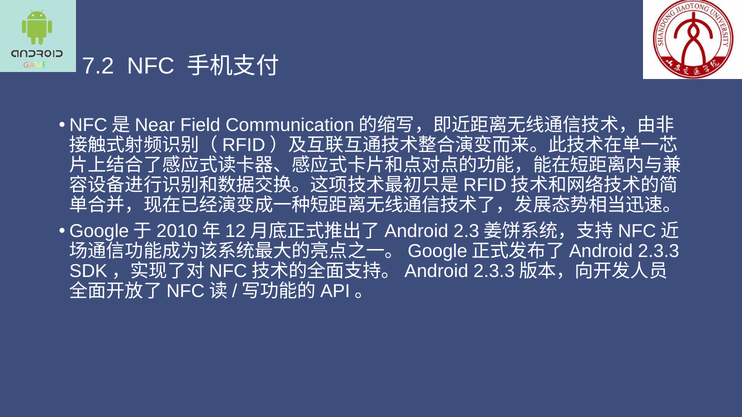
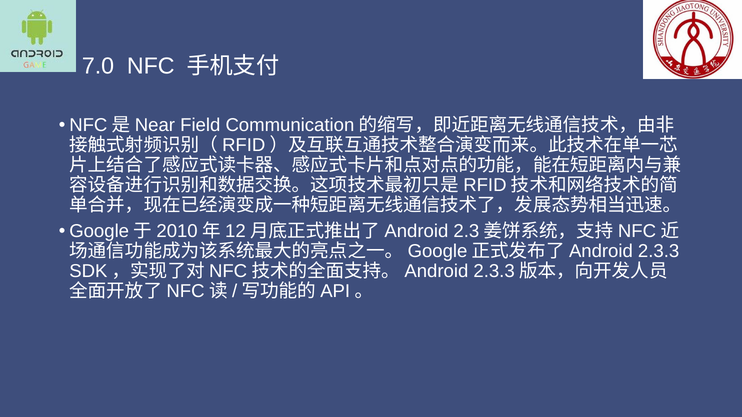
7.2: 7.2 -> 7.0
